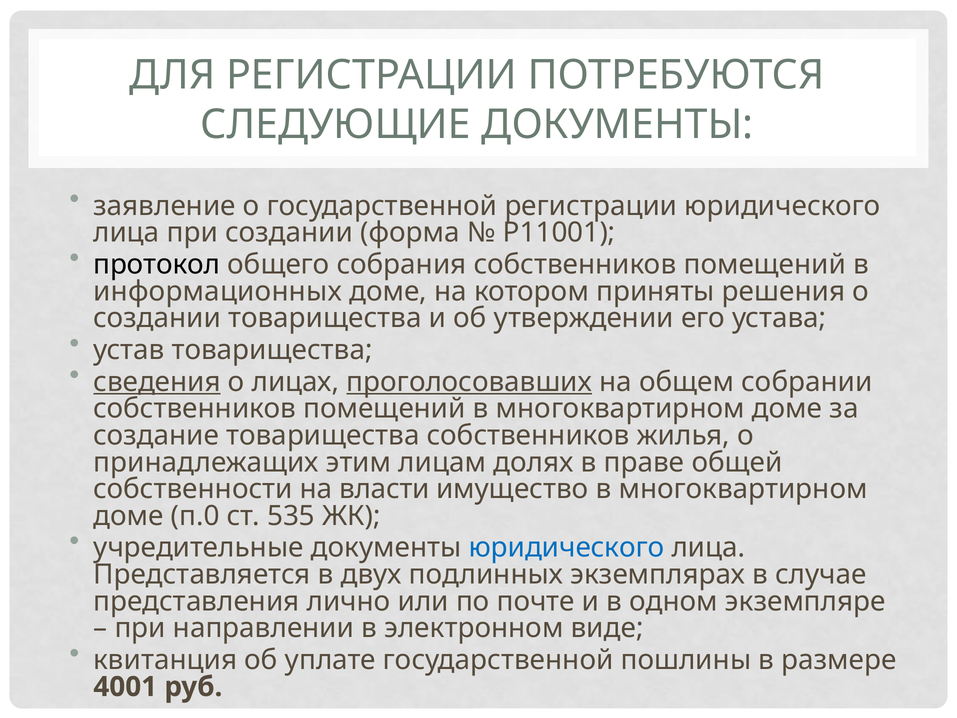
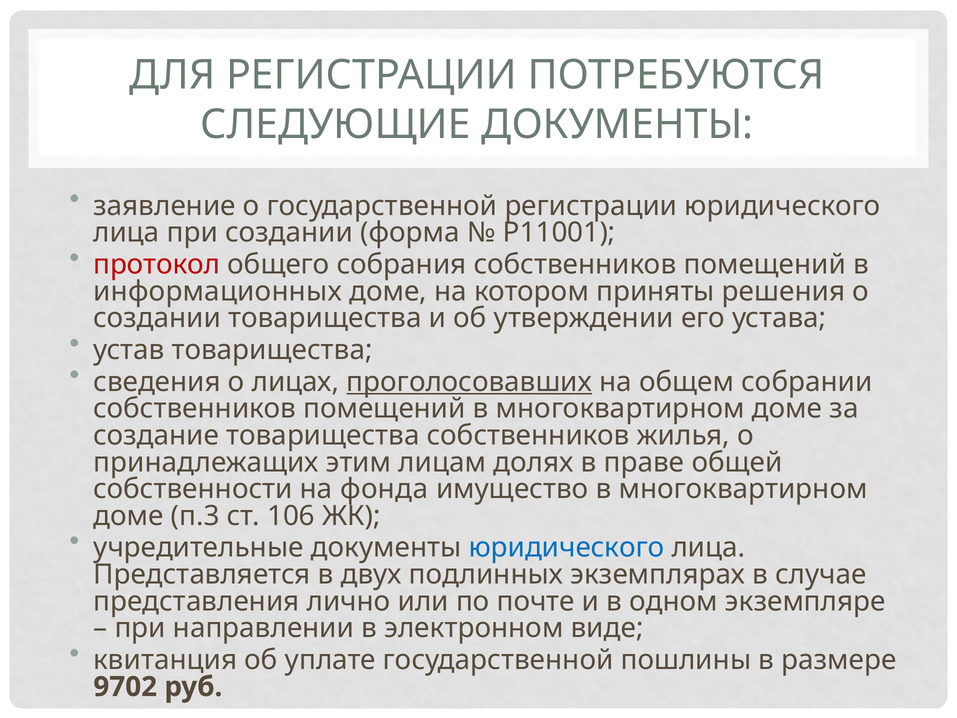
протокол colour: black -> red
сведения underline: present -> none
власти: власти -> фонда
п.0: п.0 -> п.3
535: 535 -> 106
4001: 4001 -> 9702
